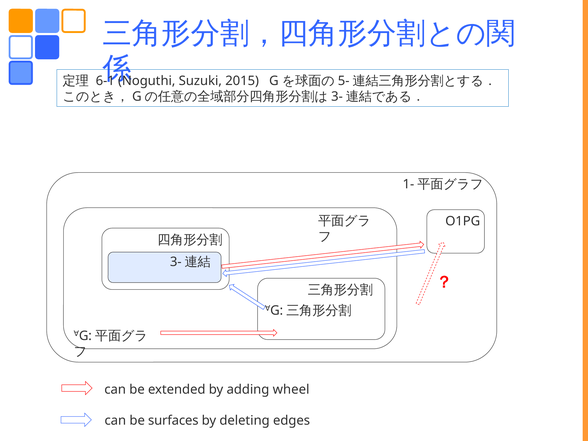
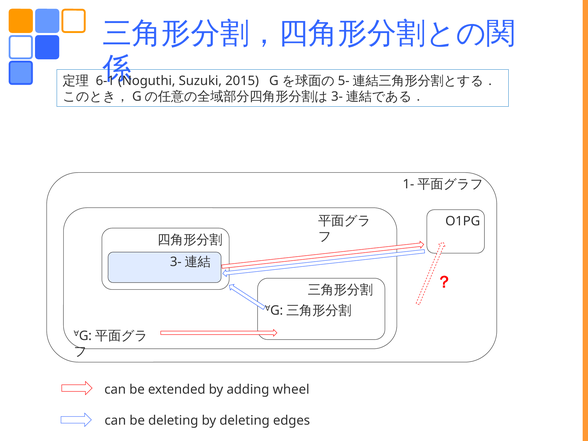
be surfaces: surfaces -> deleting
